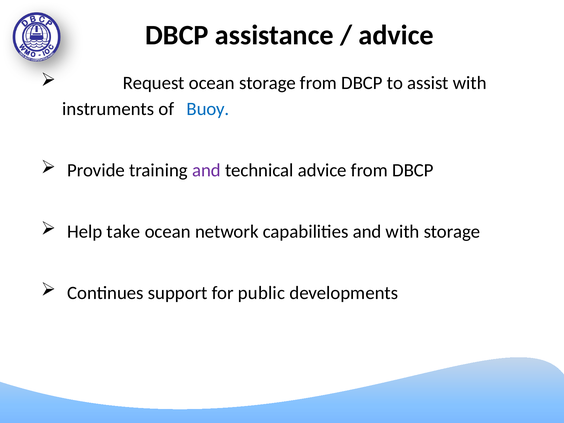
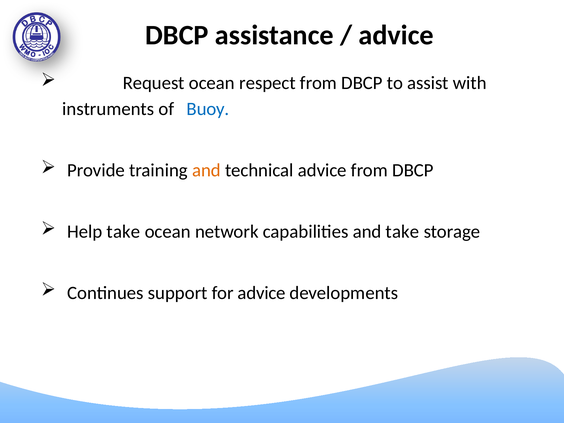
ocean storage: storage -> respect
and at (206, 170) colour: purple -> orange
and with: with -> take
for public: public -> advice
